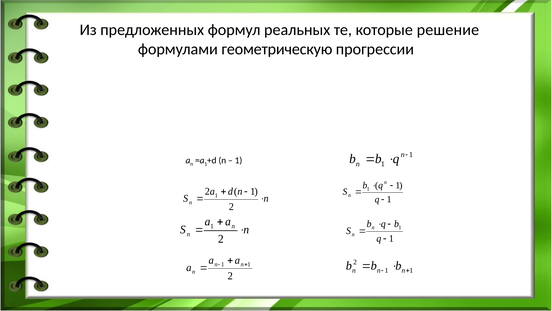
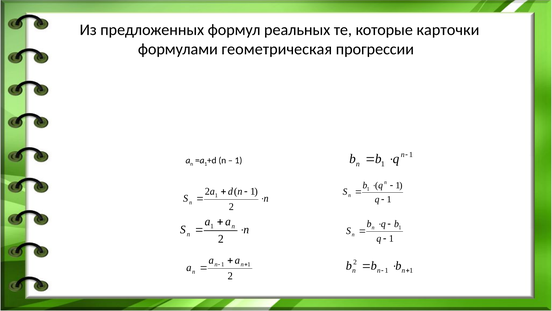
решение: решение -> карточки
геометрическую: геометрическую -> геометрическая
